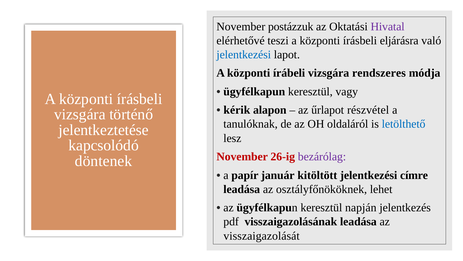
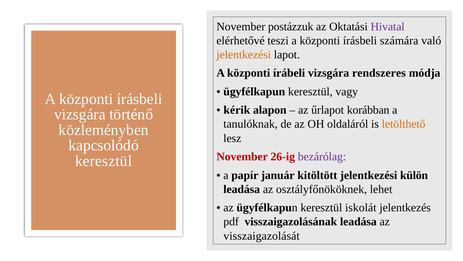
eljárásra: eljárásra -> számára
jelentkezési at (244, 55) colour: blue -> orange
részvétel: részvétel -> korábban
letölthető colour: blue -> orange
jelentkeztetése: jelentkeztetése -> közleményben
döntenek at (104, 161): döntenek -> keresztül
címre: címre -> külön
napján: napján -> iskolát
